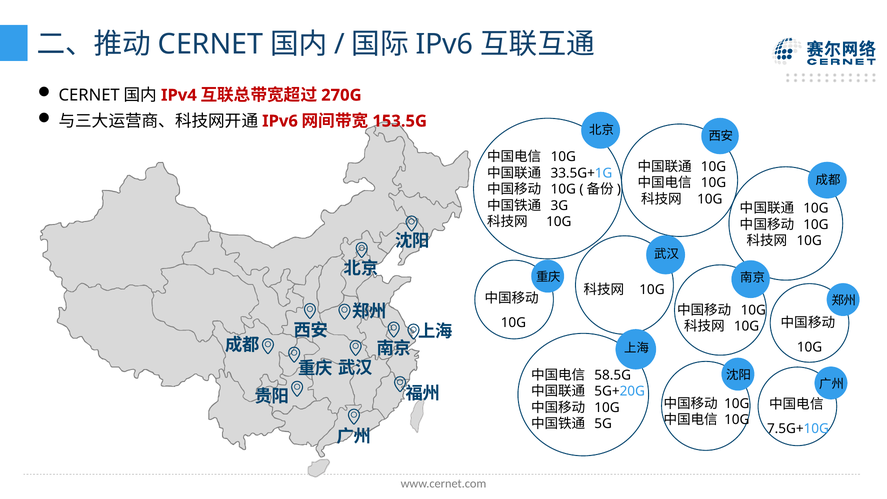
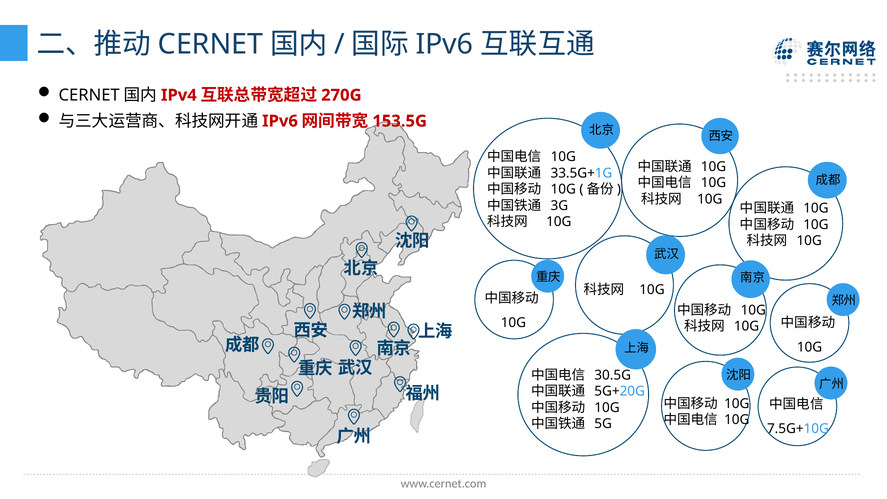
58.5G: 58.5G -> 30.5G
